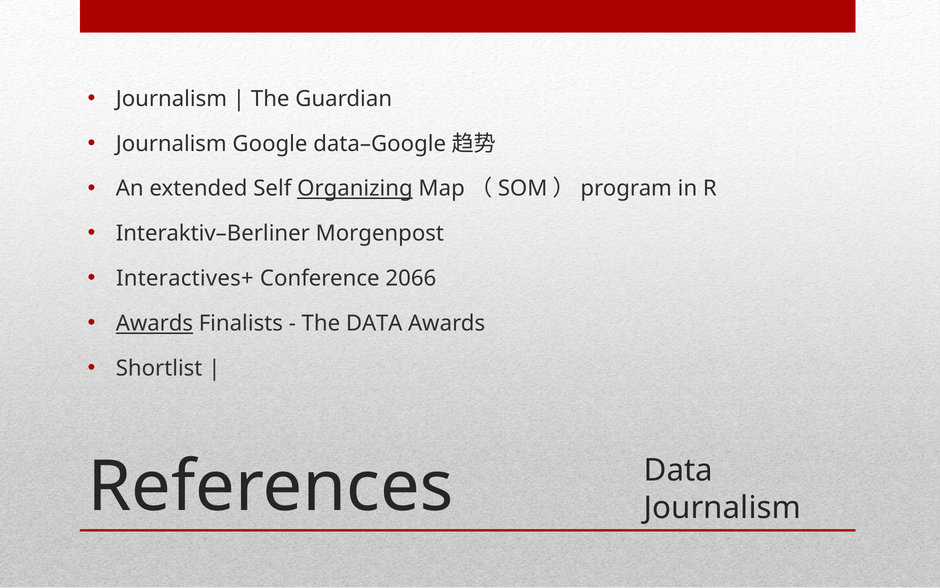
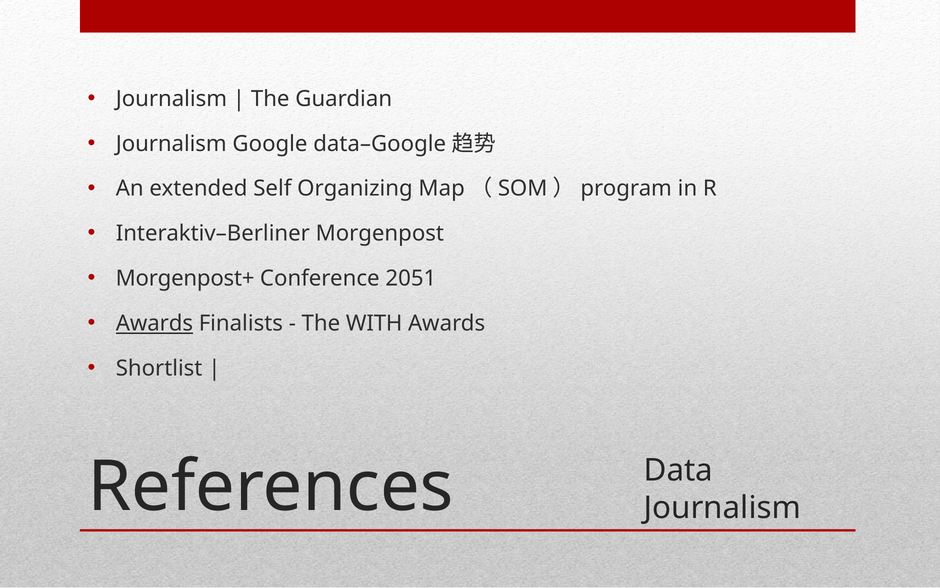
Organizing underline: present -> none
Interactives+: Interactives+ -> Morgenpost+
2066: 2066 -> 2051
The DATA: DATA -> WITH
